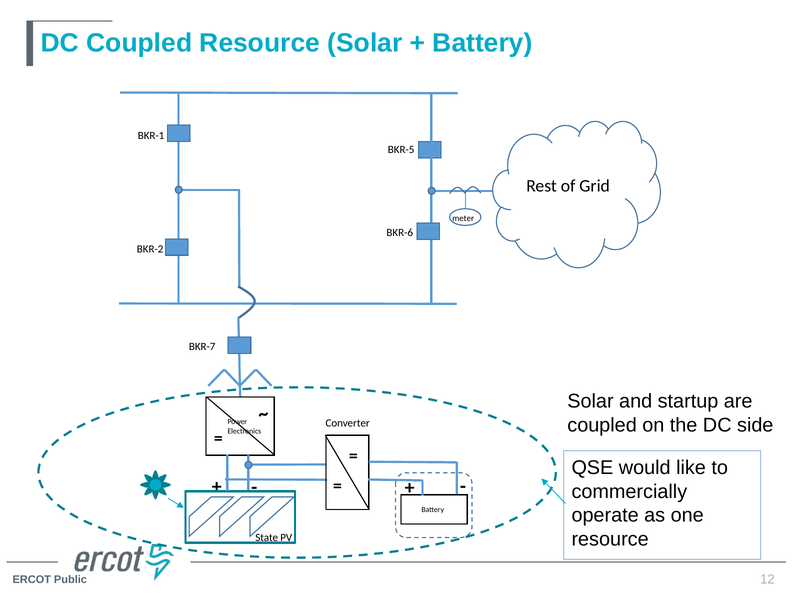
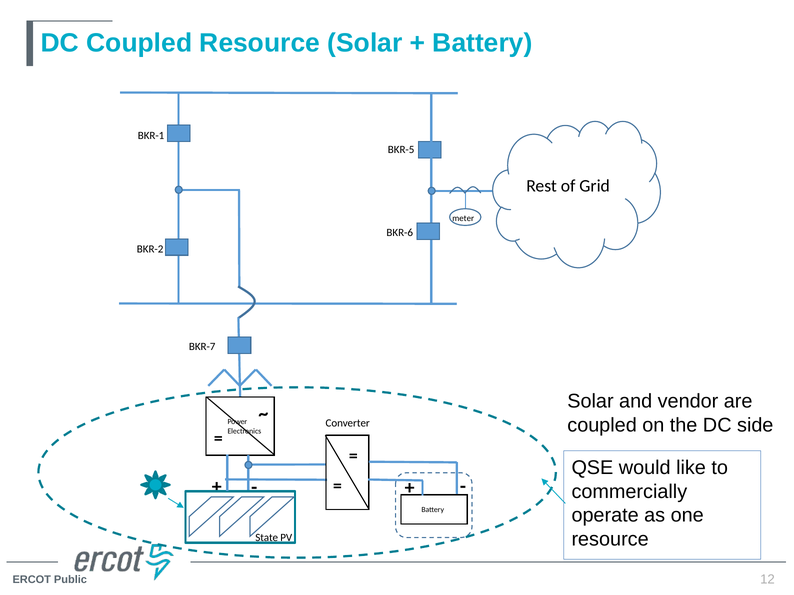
startup: startup -> vendor
